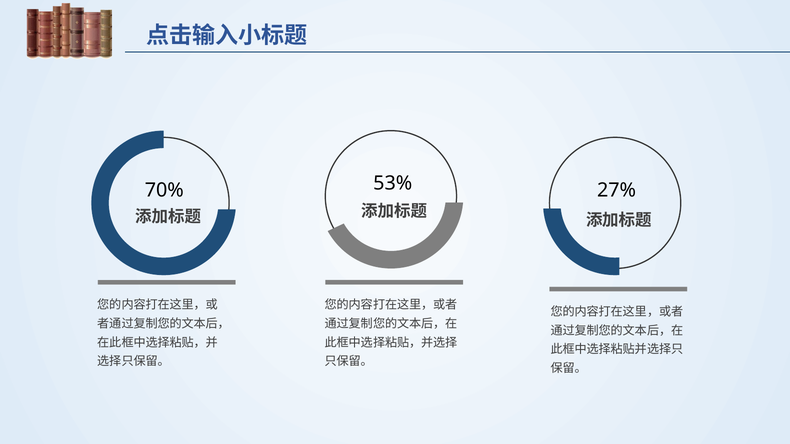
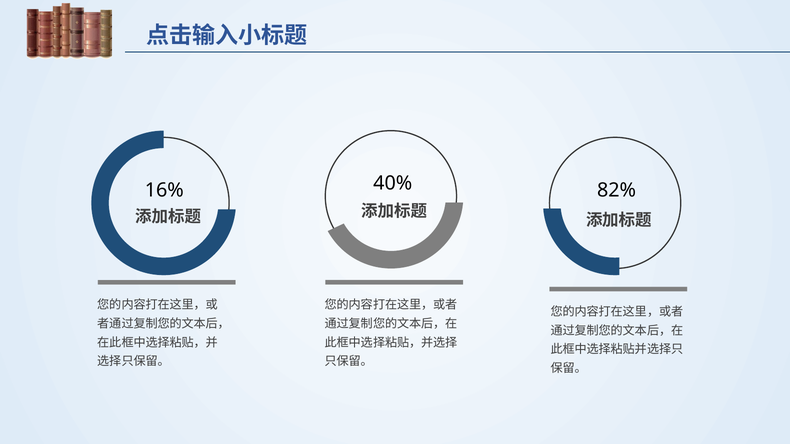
53%: 53% -> 40%
70%: 70% -> 16%
27%: 27% -> 82%
